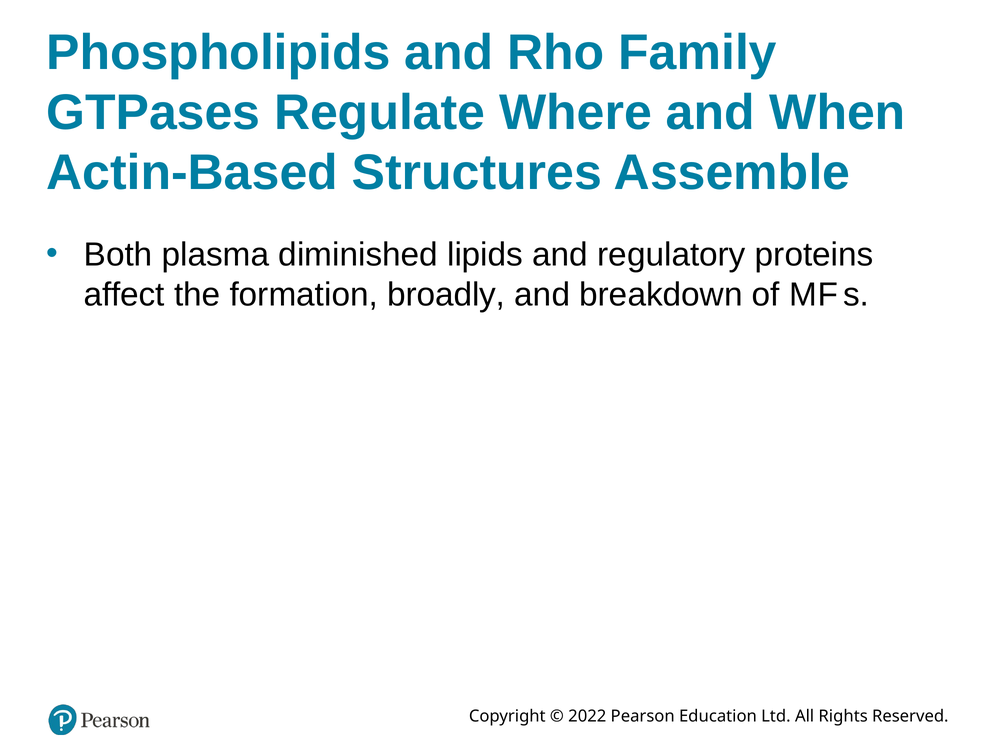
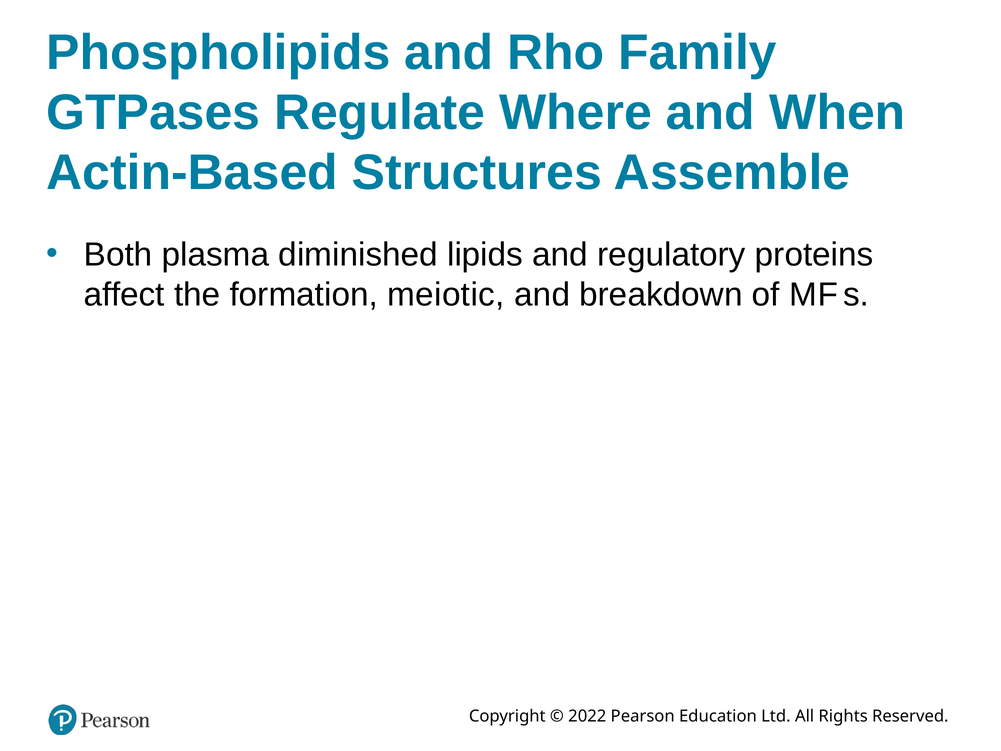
broadly: broadly -> meiotic
